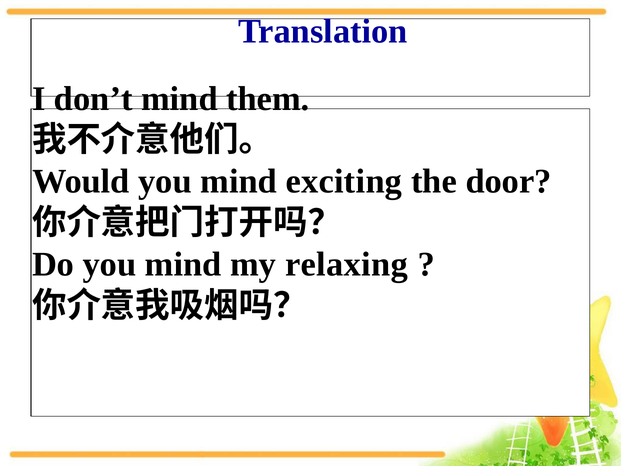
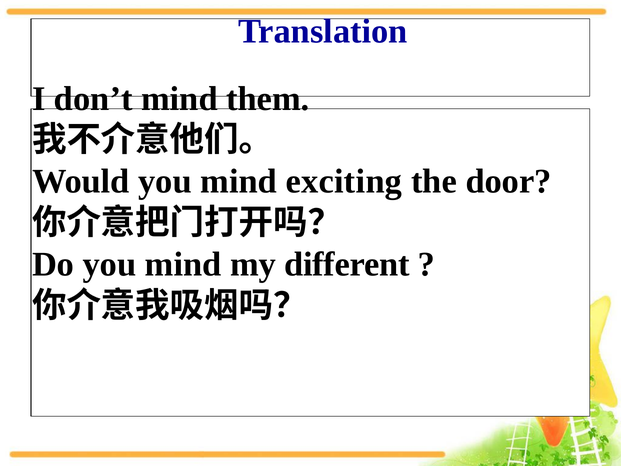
relaxing: relaxing -> different
